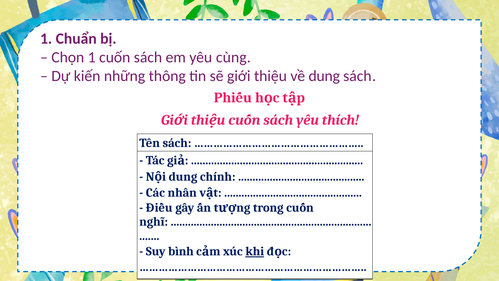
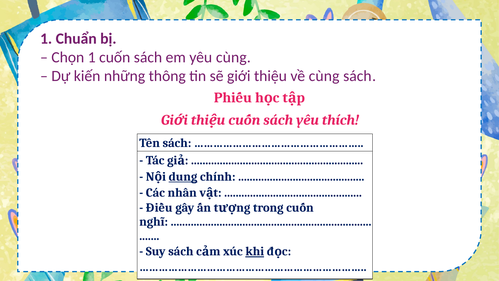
về dung: dung -> cùng
dung at (183, 176) underline: none -> present
Suy bình: bình -> sách
